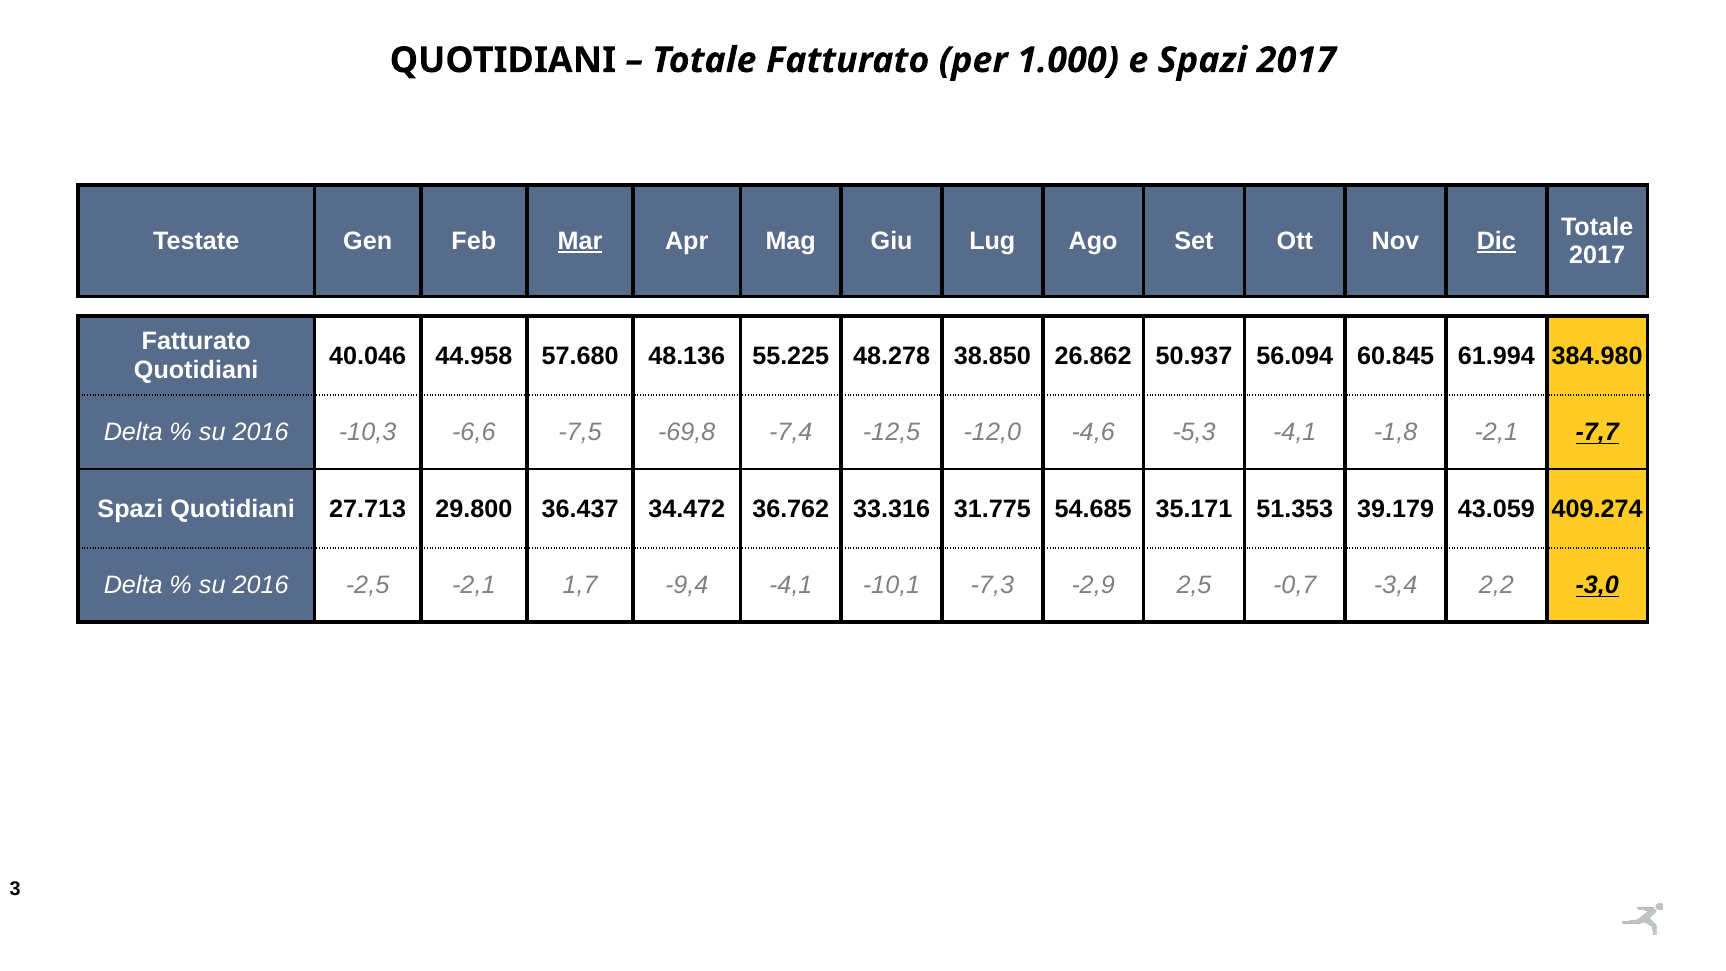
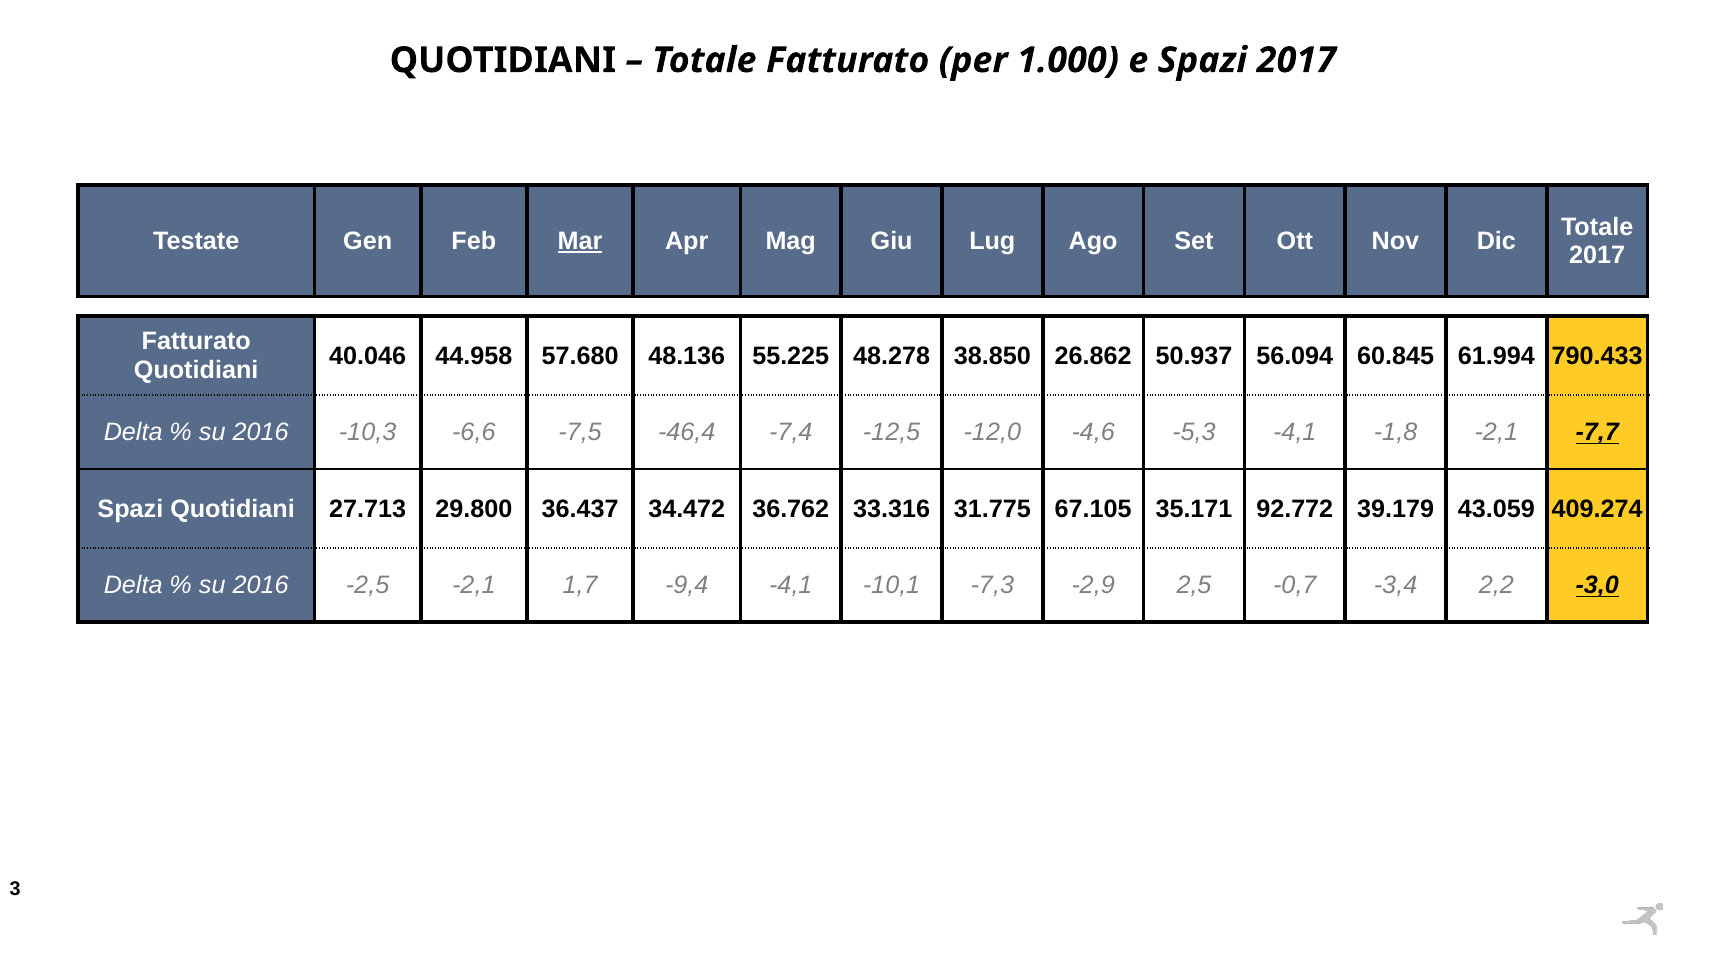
Dic underline: present -> none
384.980: 384.980 -> 790.433
-69,8: -69,8 -> -46,4
54.685: 54.685 -> 67.105
51.353: 51.353 -> 92.772
